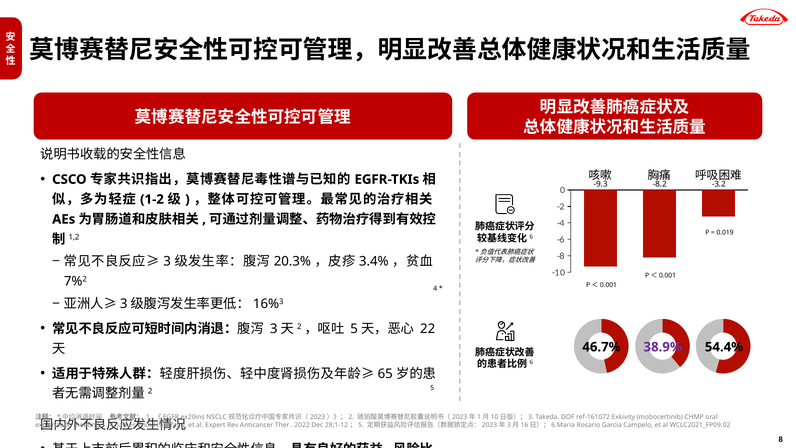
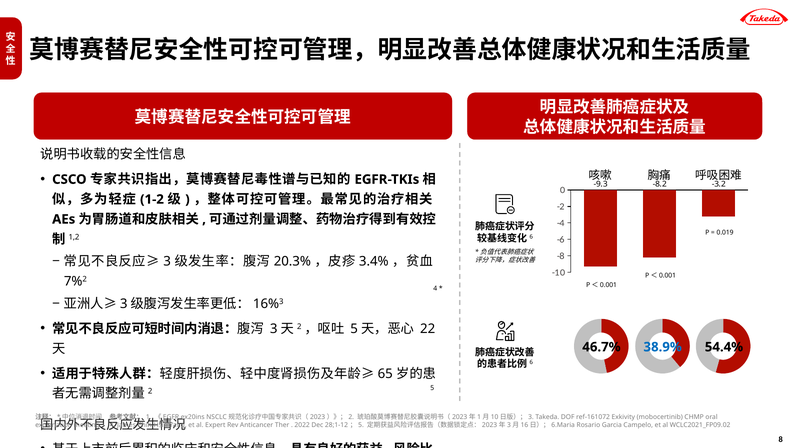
38.9% colour: purple -> blue
